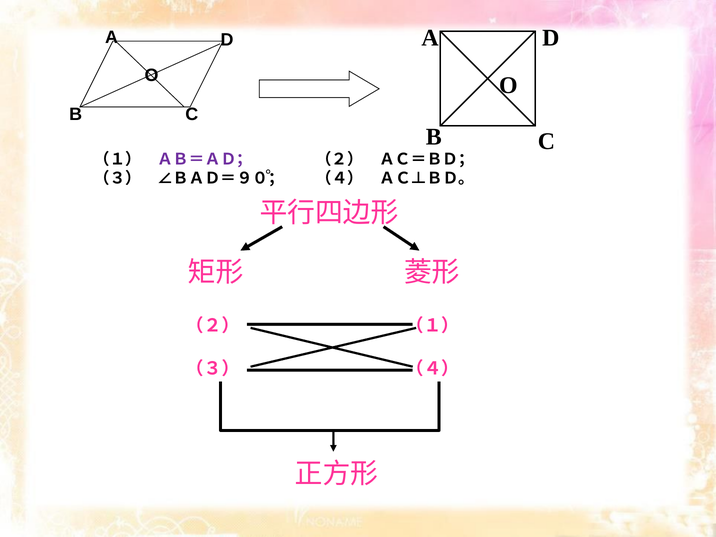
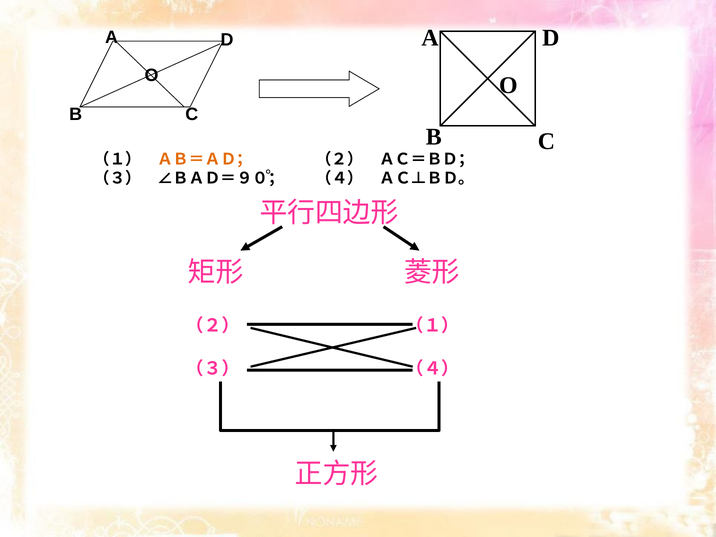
ＡＢ＝ＡＤ； colour: purple -> orange
